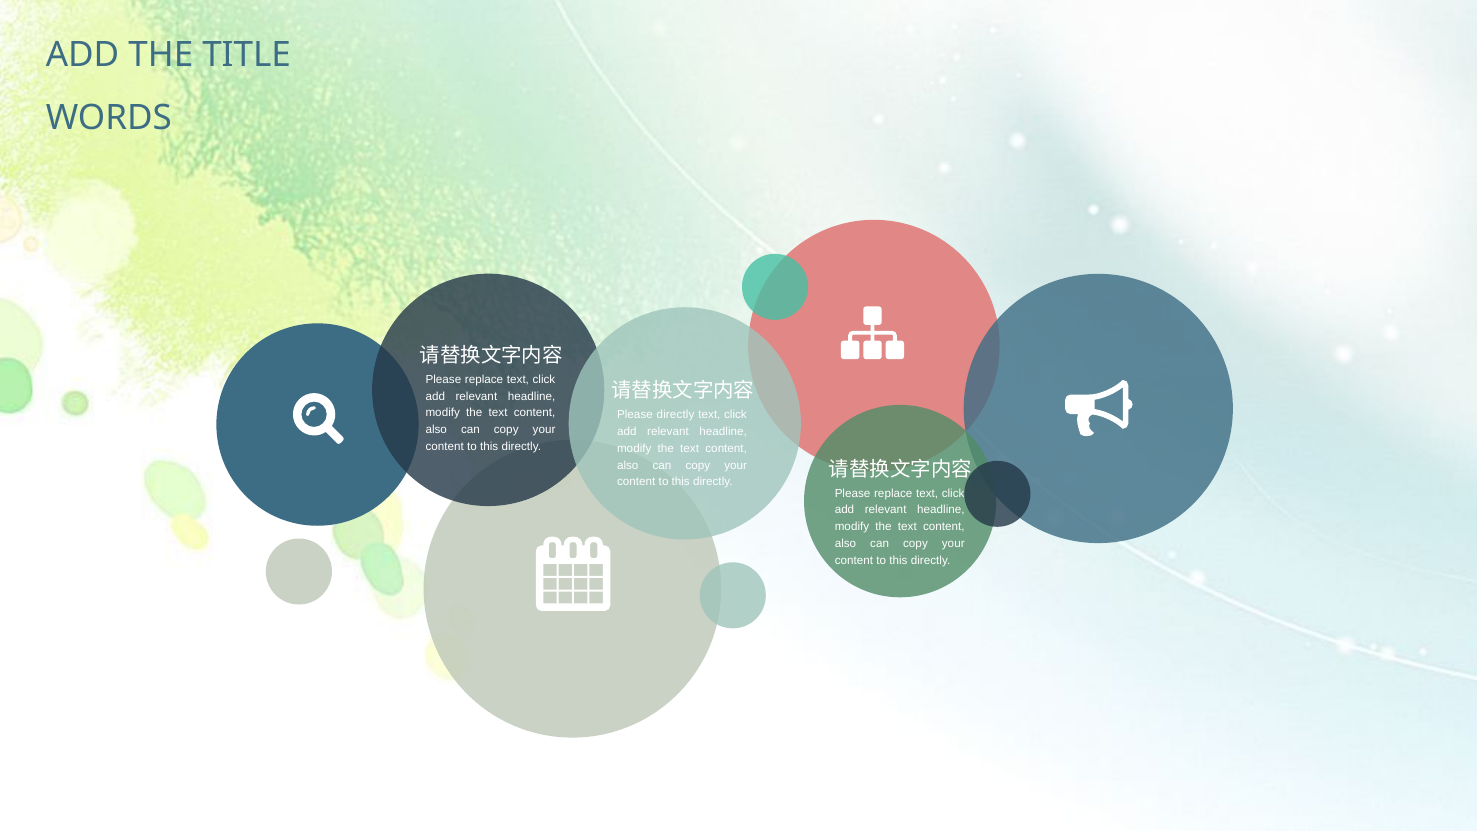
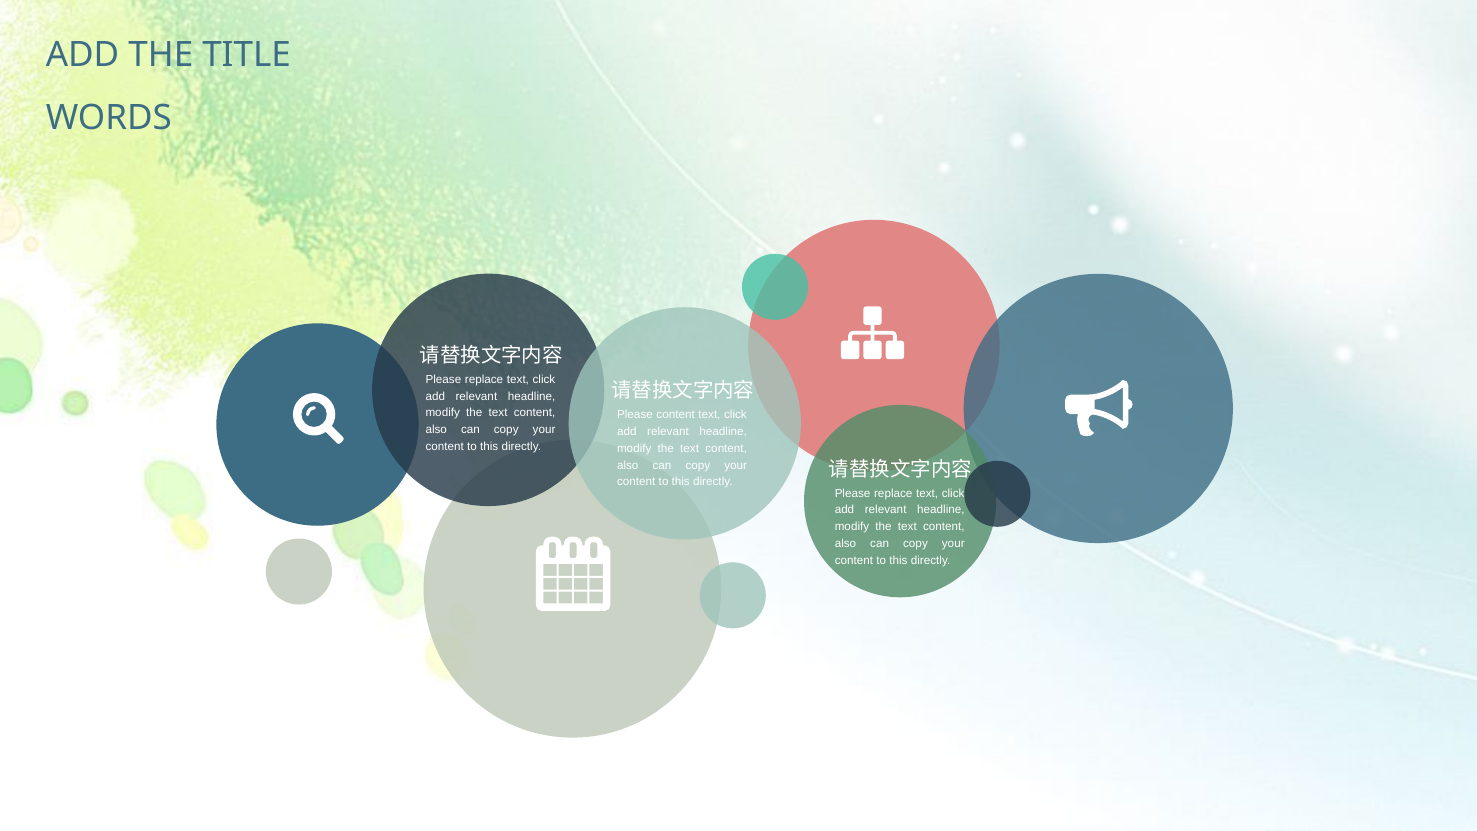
Please directly: directly -> content
